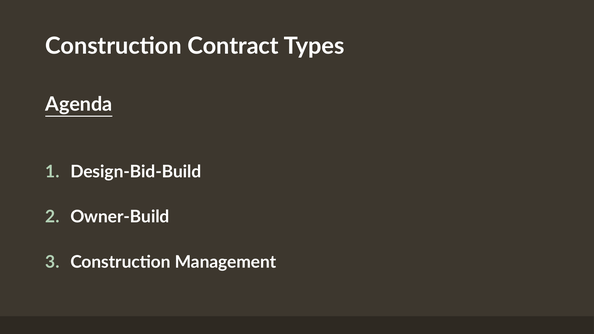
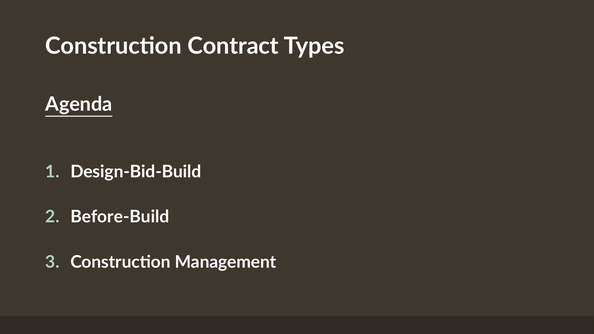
Owner-Build: Owner-Build -> Before-Build
